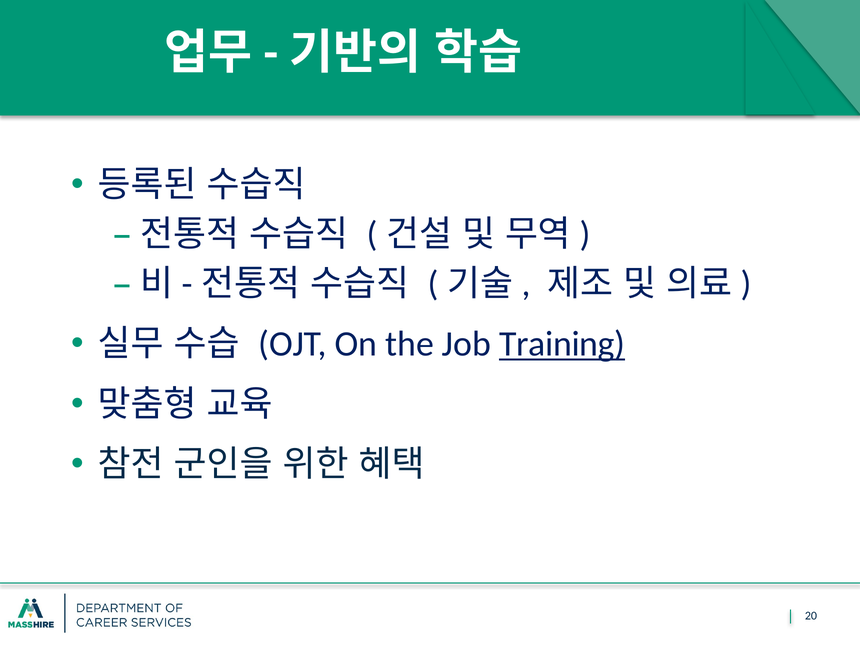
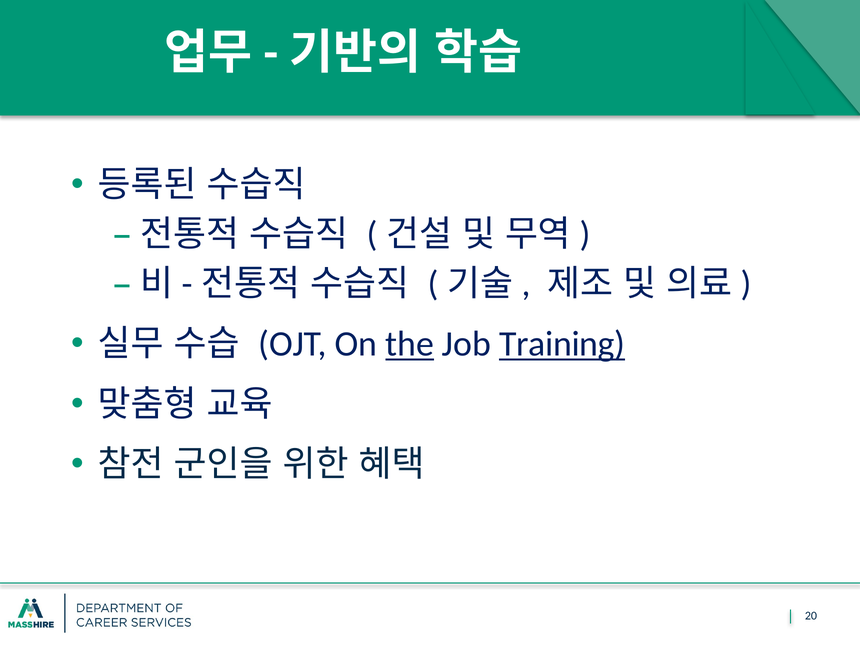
the underline: none -> present
